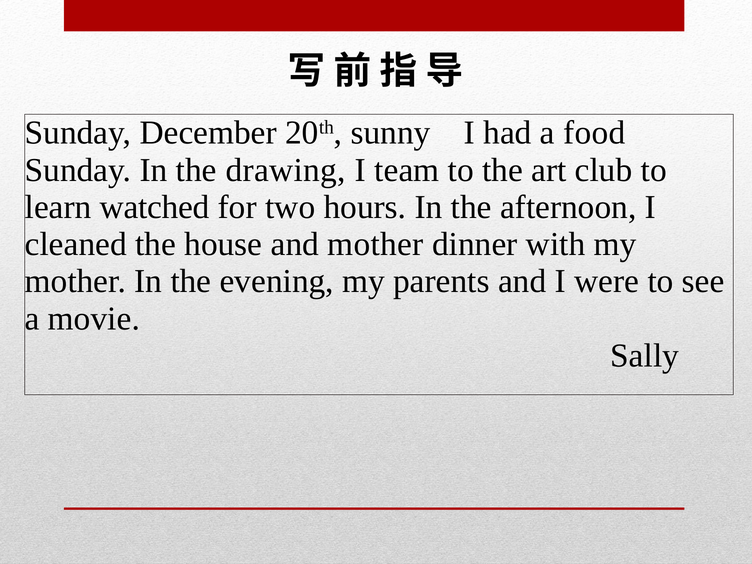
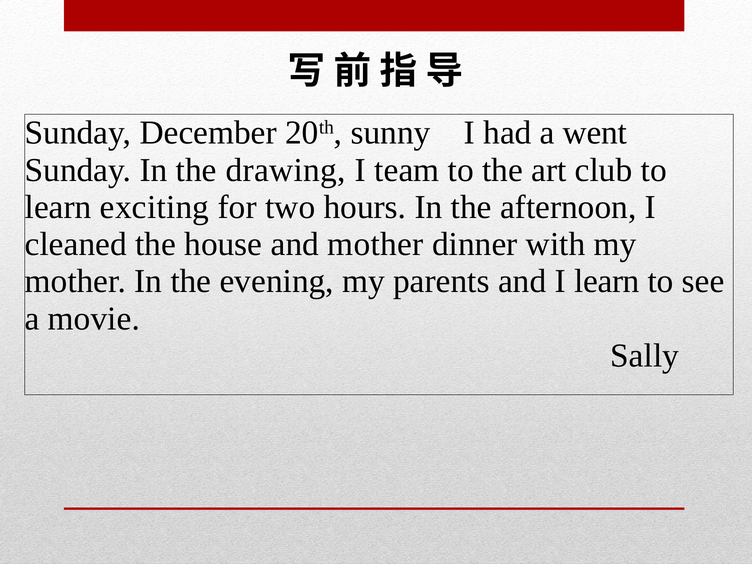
food: food -> went
watched: watched -> exciting
I were: were -> learn
